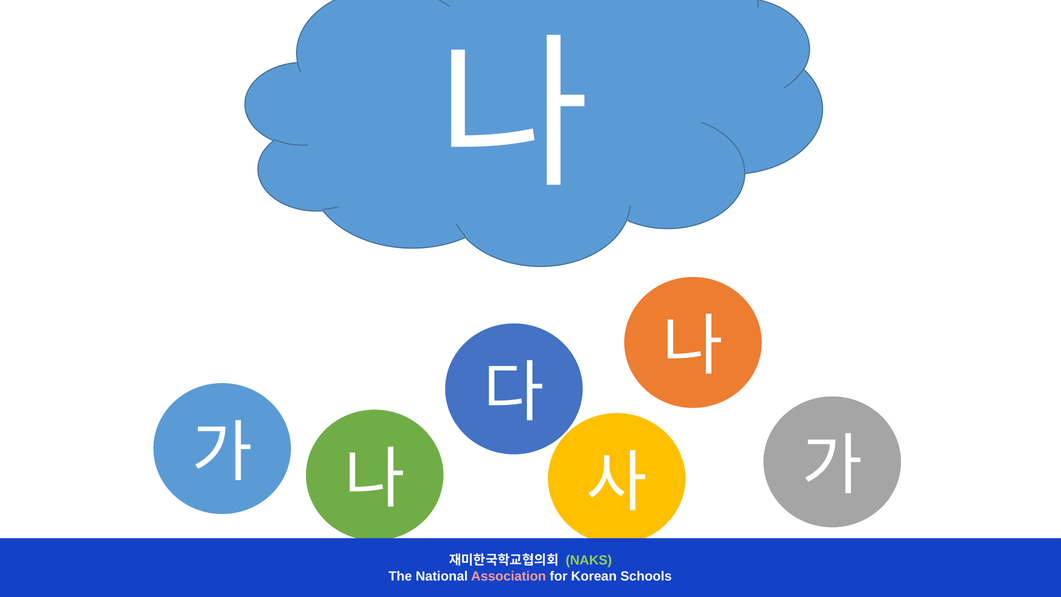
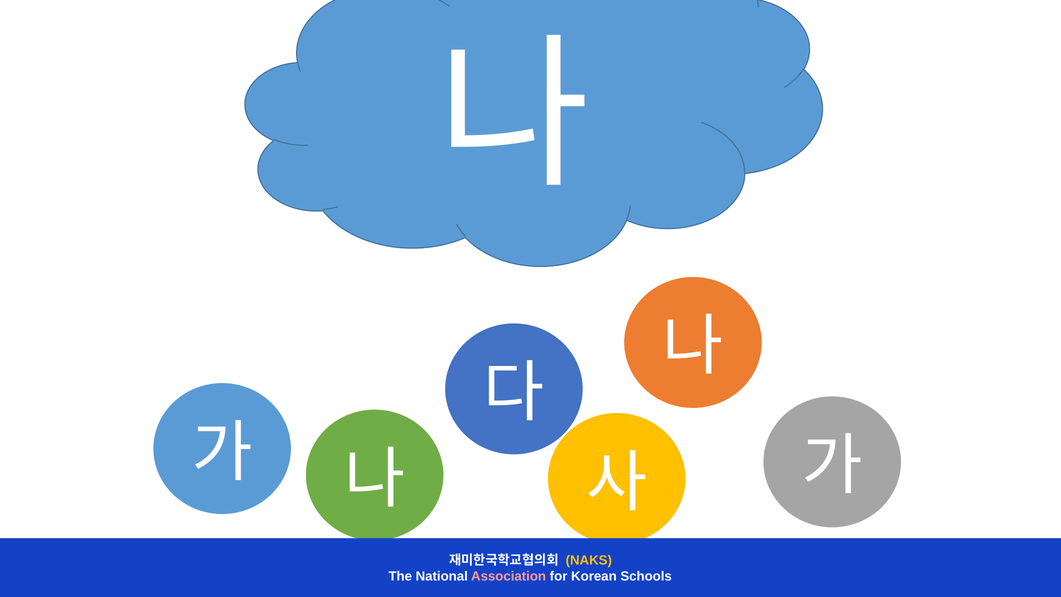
NAKS colour: light green -> yellow
